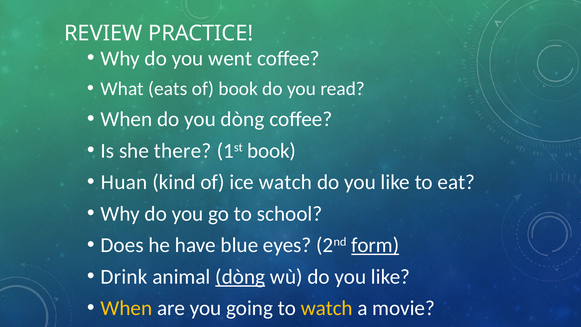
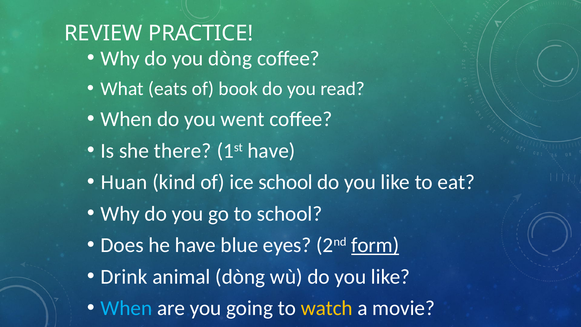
you went: went -> dòng
you dòng: dòng -> went
1st book: book -> have
ice watch: watch -> school
dòng at (240, 277) underline: present -> none
When at (126, 308) colour: yellow -> light blue
